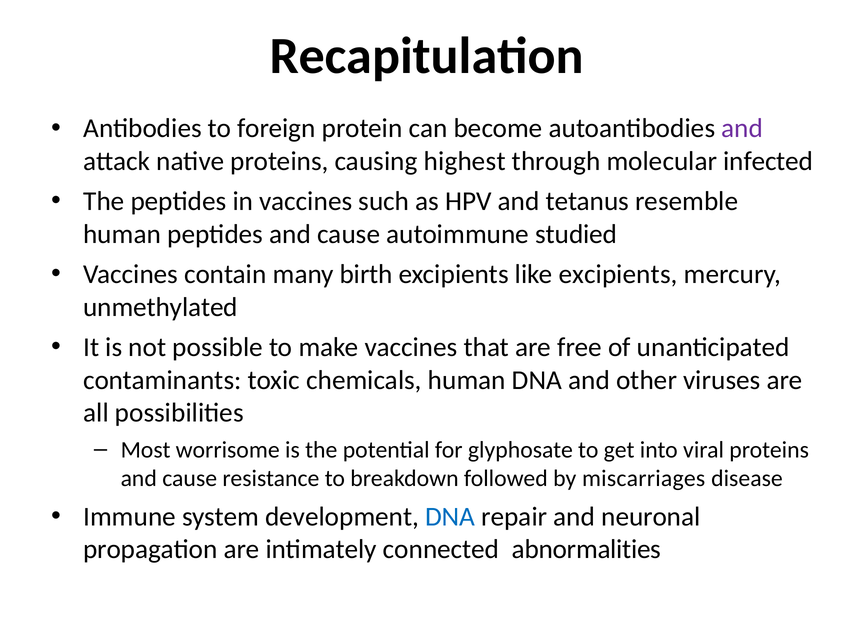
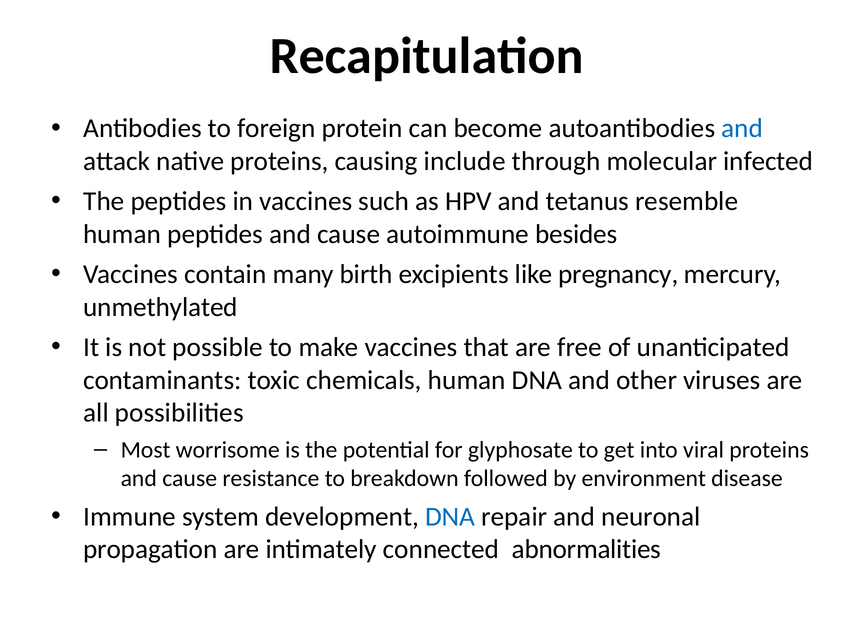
and at (742, 129) colour: purple -> blue
highest: highest -> include
studied: studied -> besides
like excipients: excipients -> pregnancy
miscarriages: miscarriages -> environment
